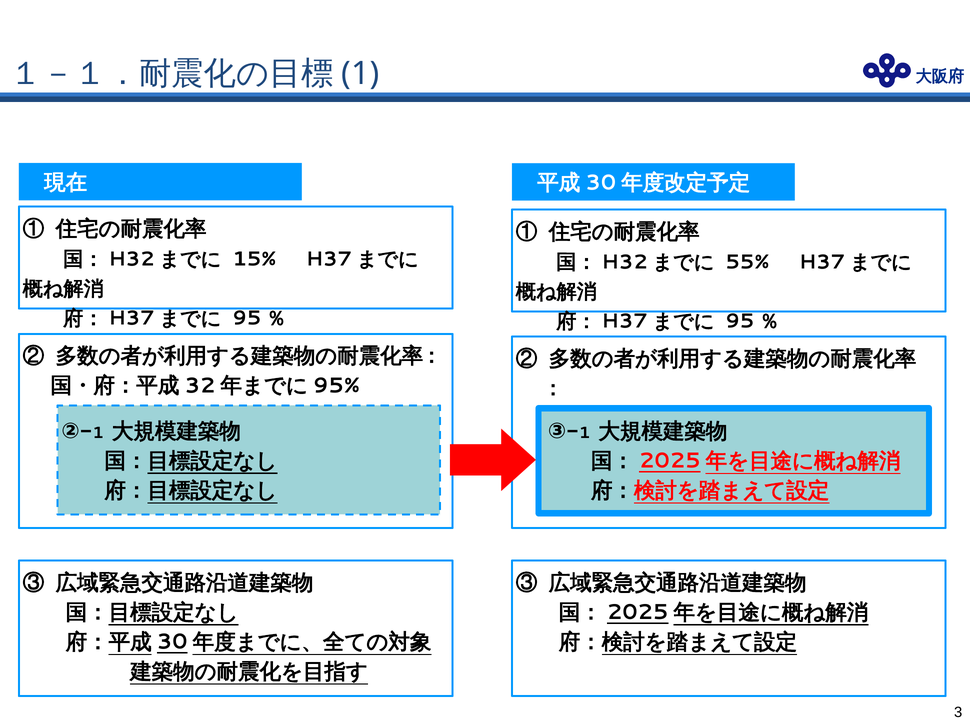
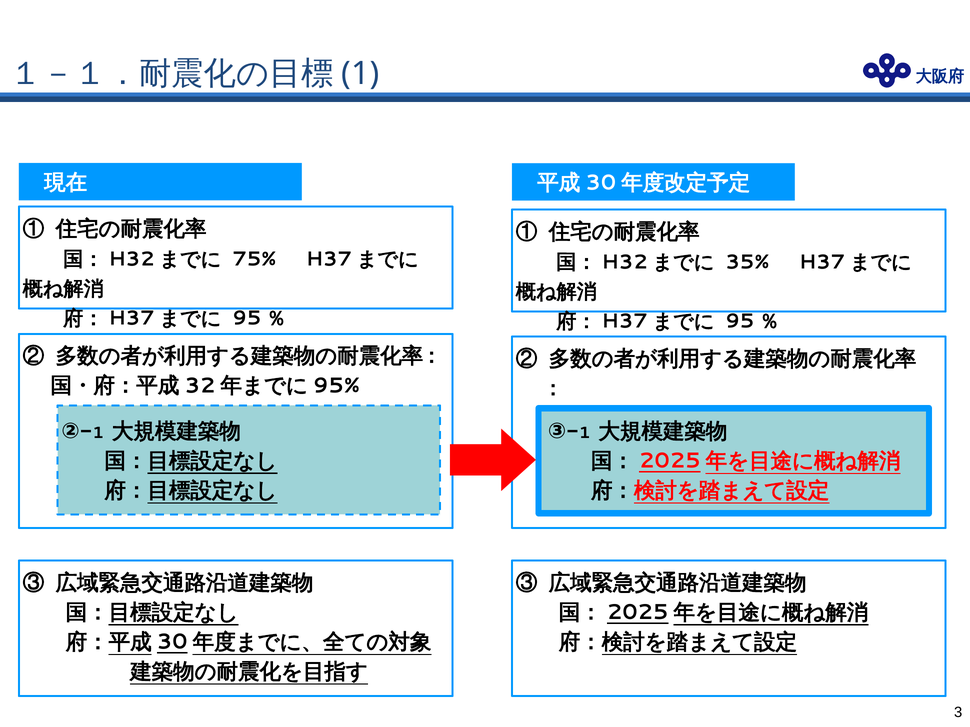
15%: 15% -> 75%
55%: 55% -> 35%
